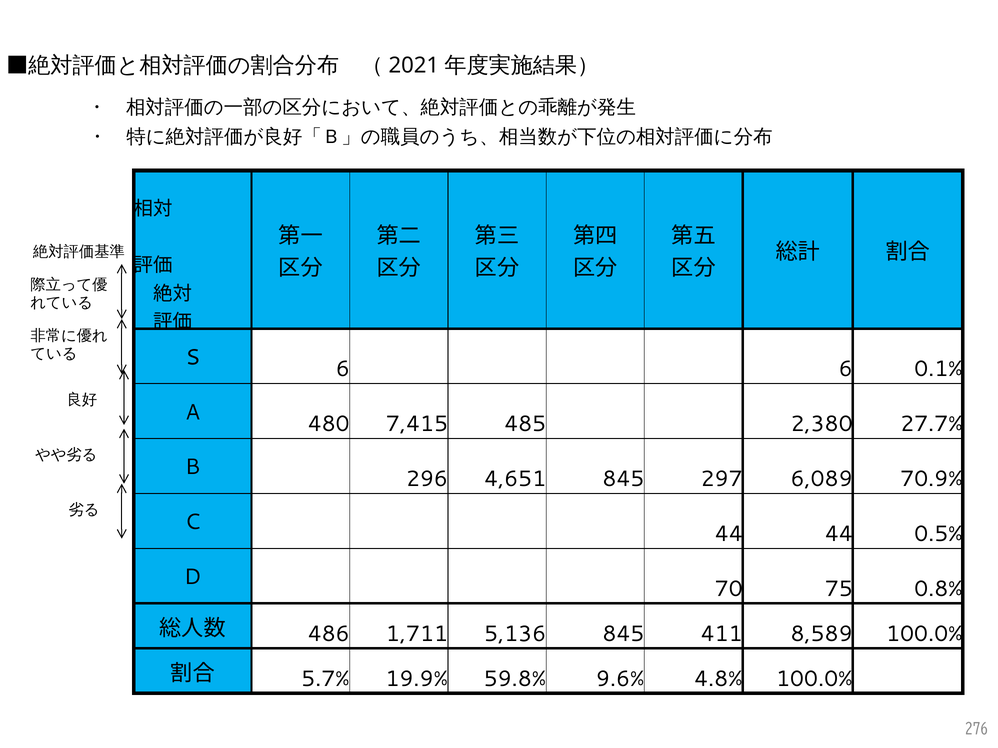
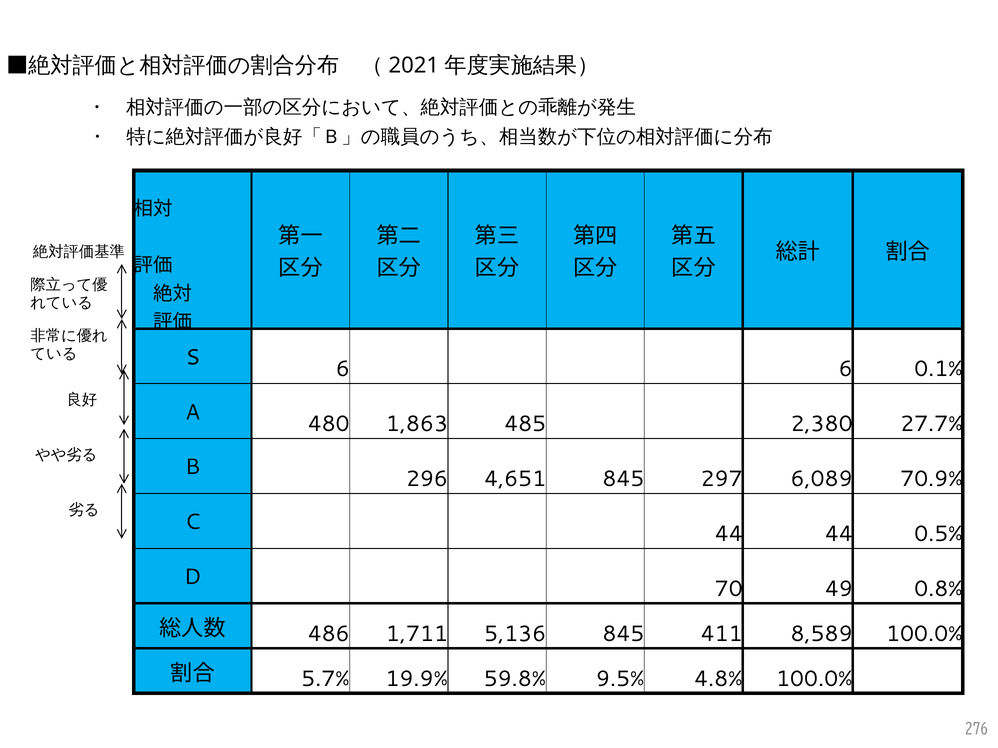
7,415: 7,415 -> 1,863
75: 75 -> 49
9.6%: 9.6% -> 9.5%
